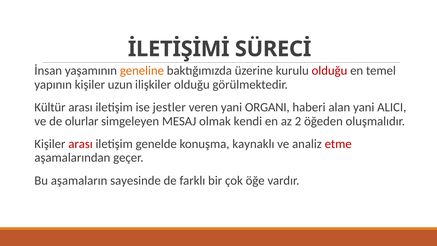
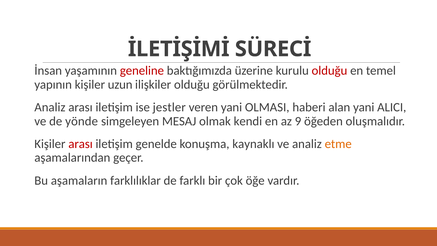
geneline colour: orange -> red
Kültür at (50, 107): Kültür -> Analiz
ORGANI: ORGANI -> OLMASI
olurlar: olurlar -> yönde
2: 2 -> 9
etme colour: red -> orange
sayesinde: sayesinde -> farklılıklar
